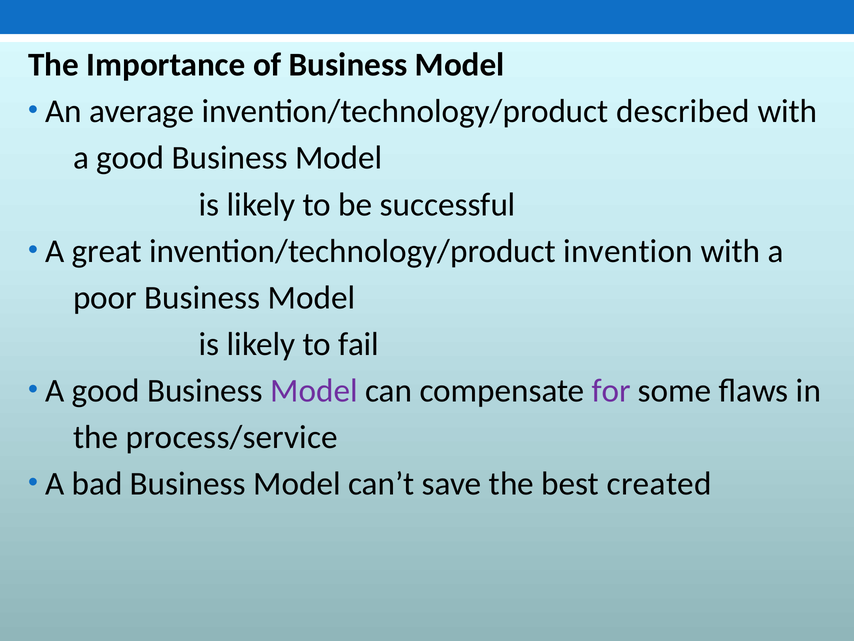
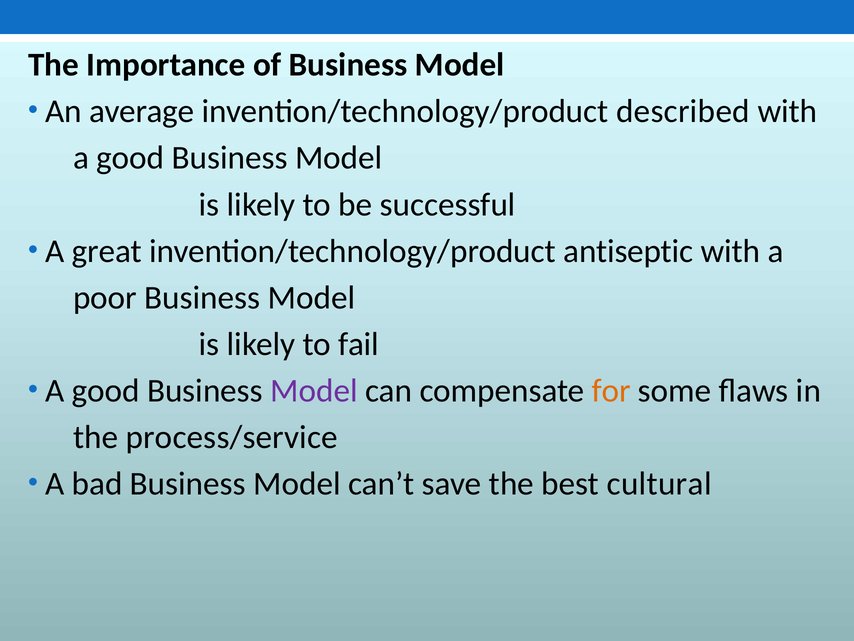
invention: invention -> antiseptic
for colour: purple -> orange
created: created -> cultural
